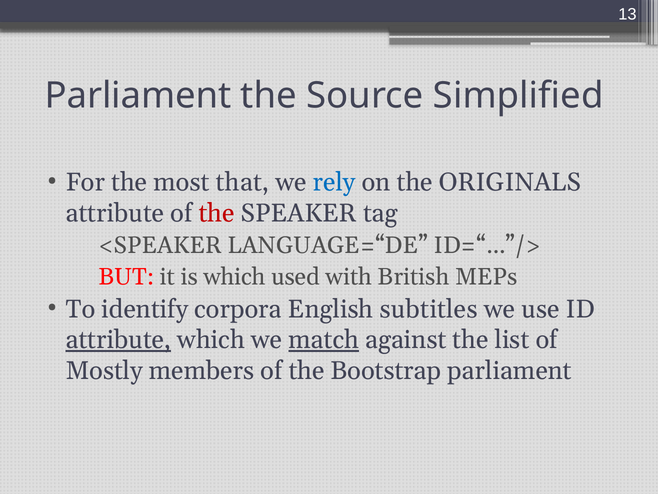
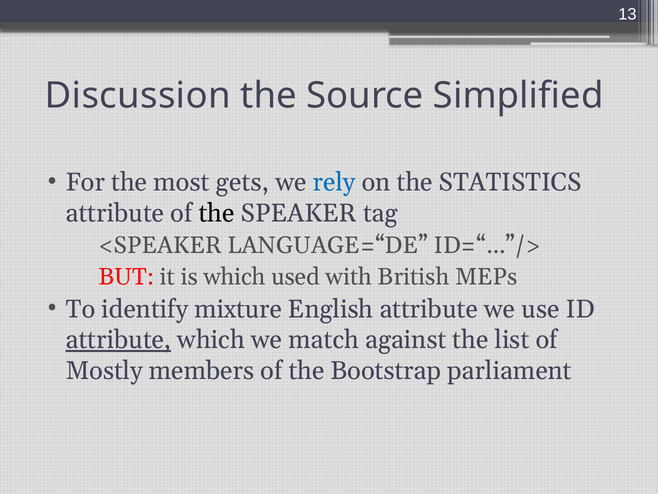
Parliament at (138, 96): Parliament -> Discussion
that: that -> gets
ORIGINALS: ORIGINALS -> STATISTICS
the at (217, 213) colour: red -> black
corpora: corpora -> mixture
English subtitles: subtitles -> attribute
match underline: present -> none
